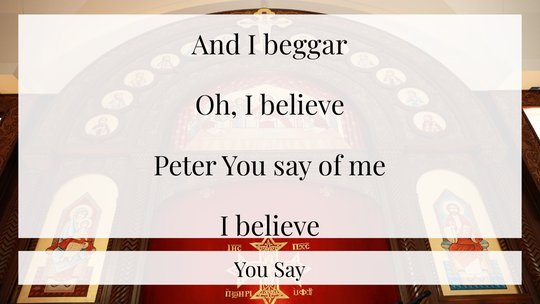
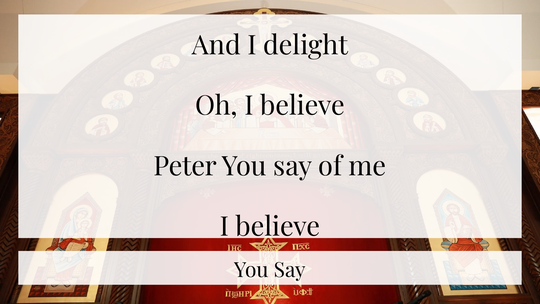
beggar: beggar -> delight
